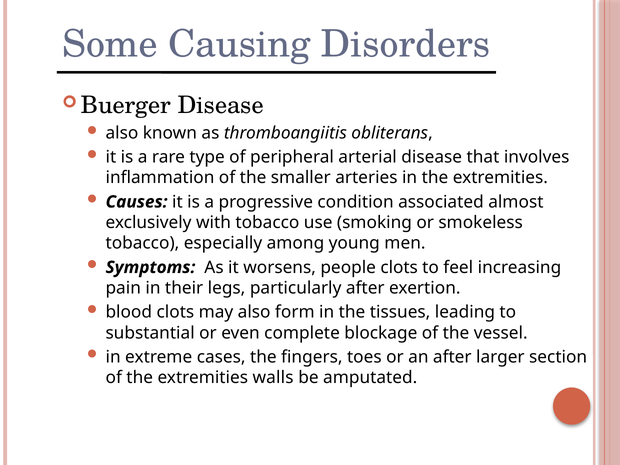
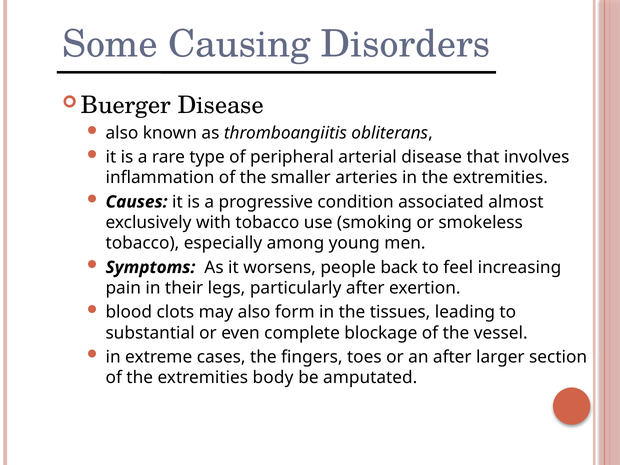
people clots: clots -> back
walls: walls -> body
